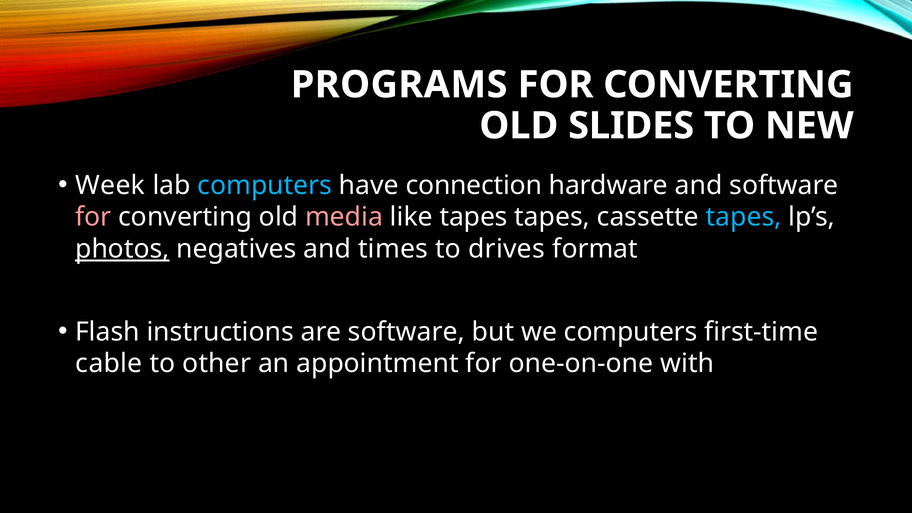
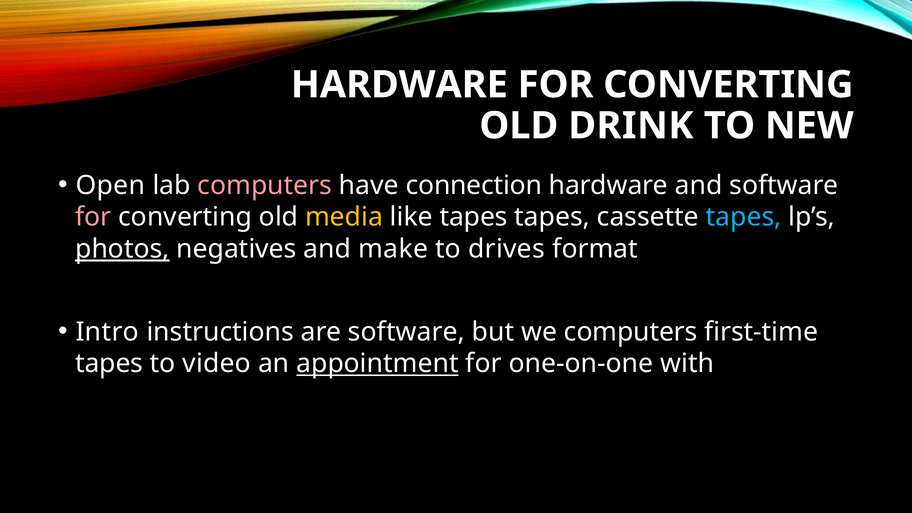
PROGRAMS at (399, 85): PROGRAMS -> HARDWARE
SLIDES: SLIDES -> DRINK
Week: Week -> Open
computers at (265, 185) colour: light blue -> pink
media colour: pink -> yellow
times: times -> make
Flash: Flash -> Intro
cable at (109, 364): cable -> tapes
other: other -> video
appointment underline: none -> present
